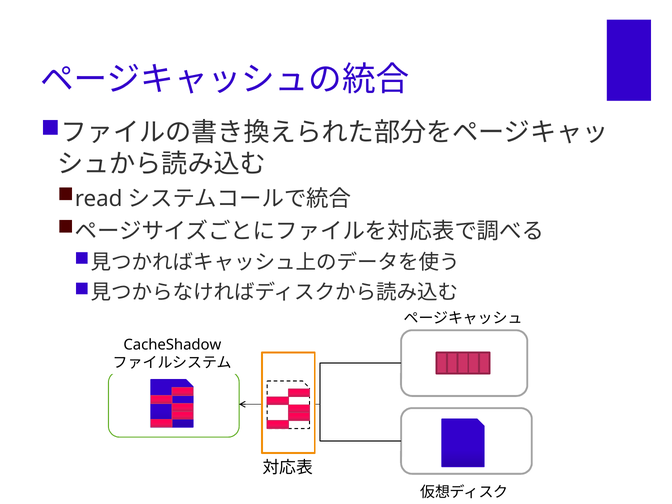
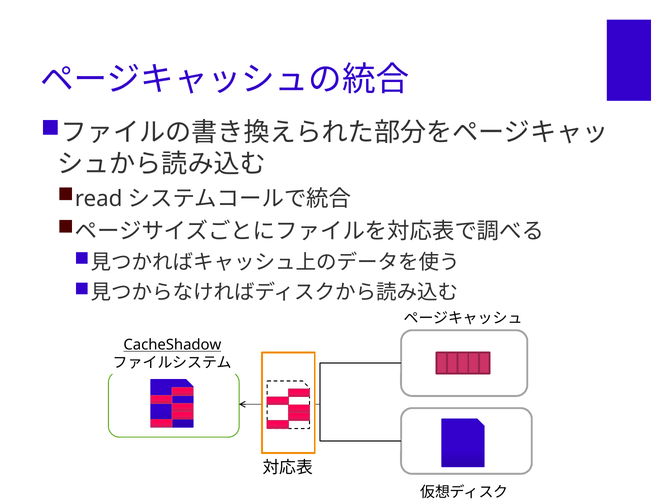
CacheShadow underline: none -> present
